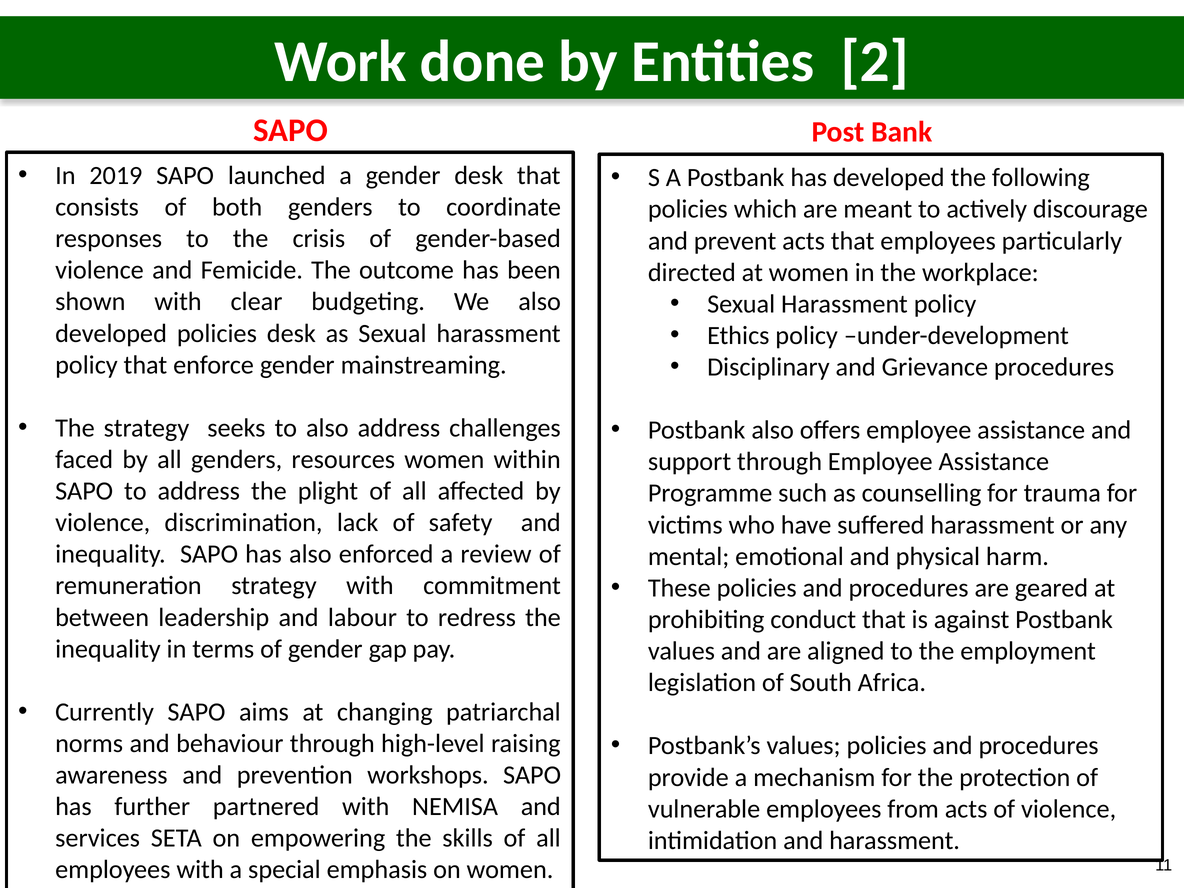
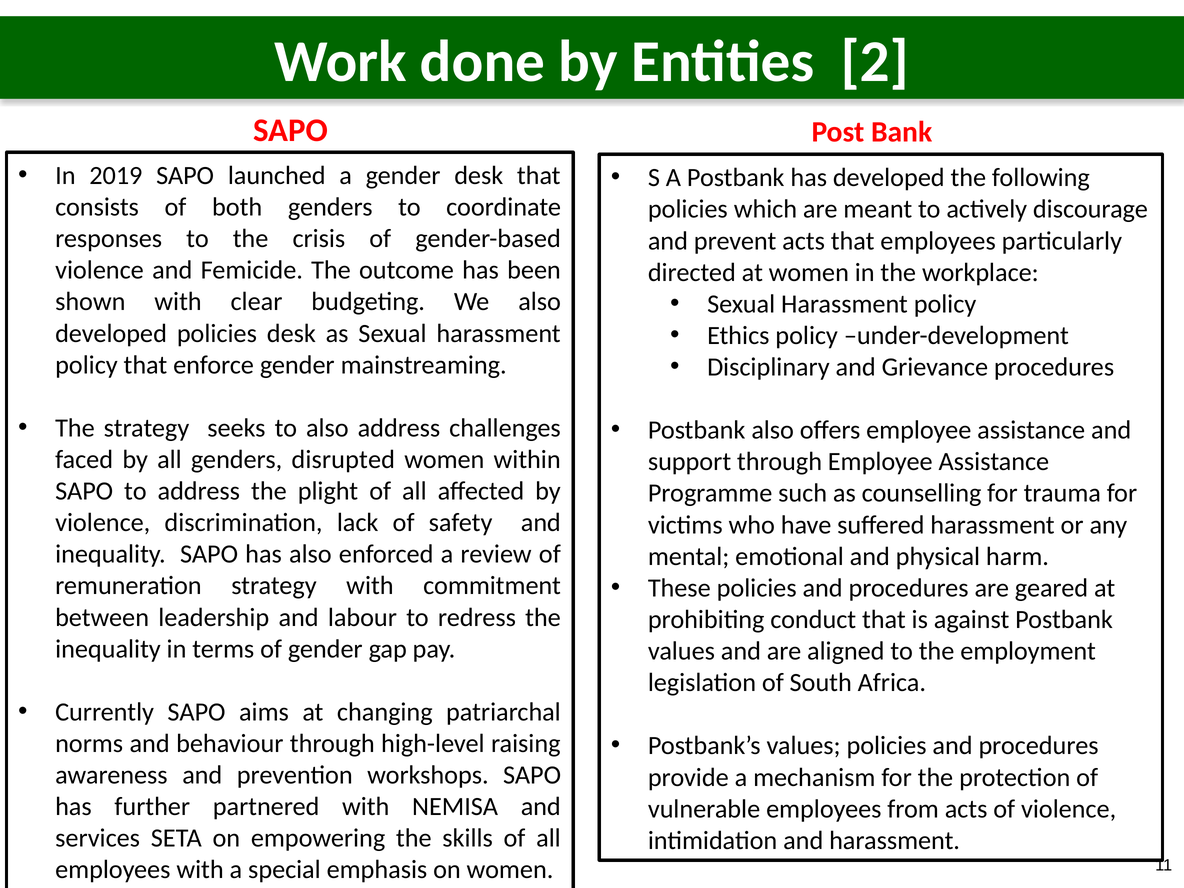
resources: resources -> disrupted
